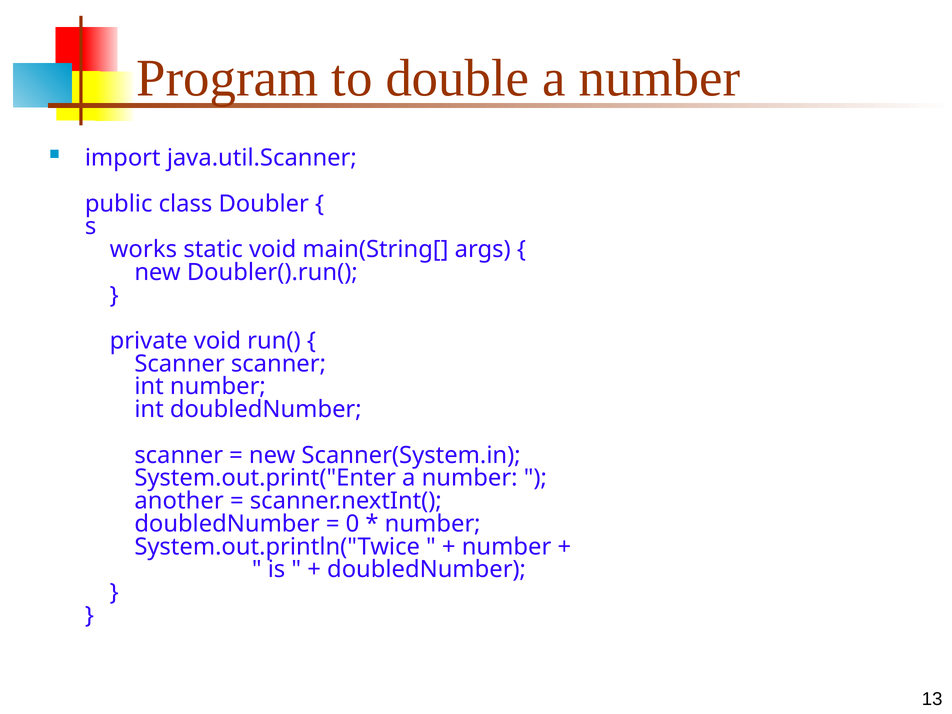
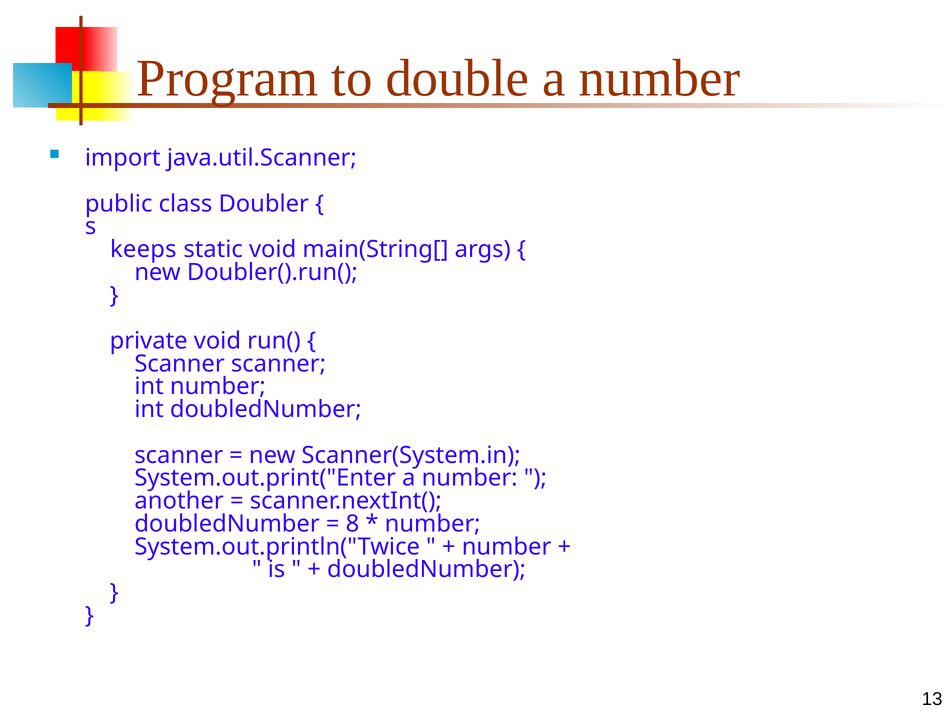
works: works -> keeps
0: 0 -> 8
